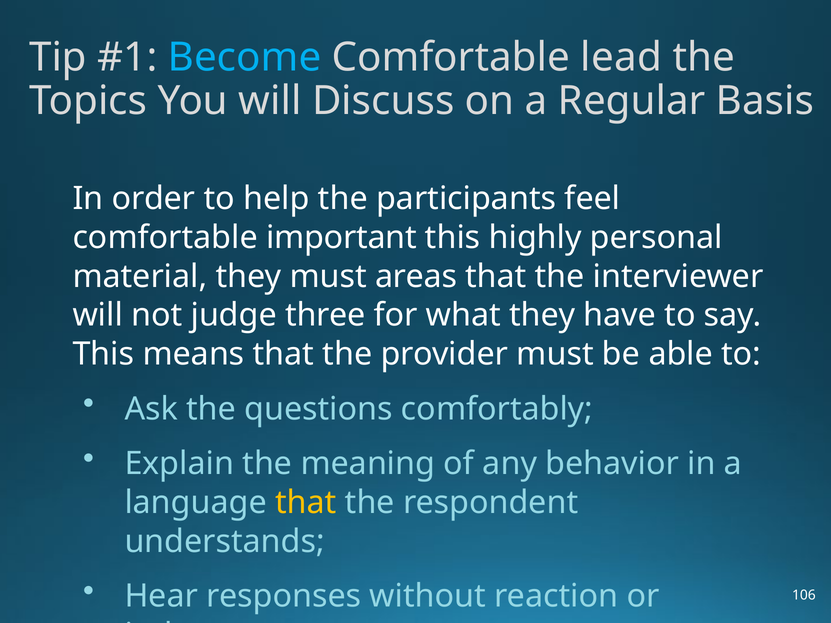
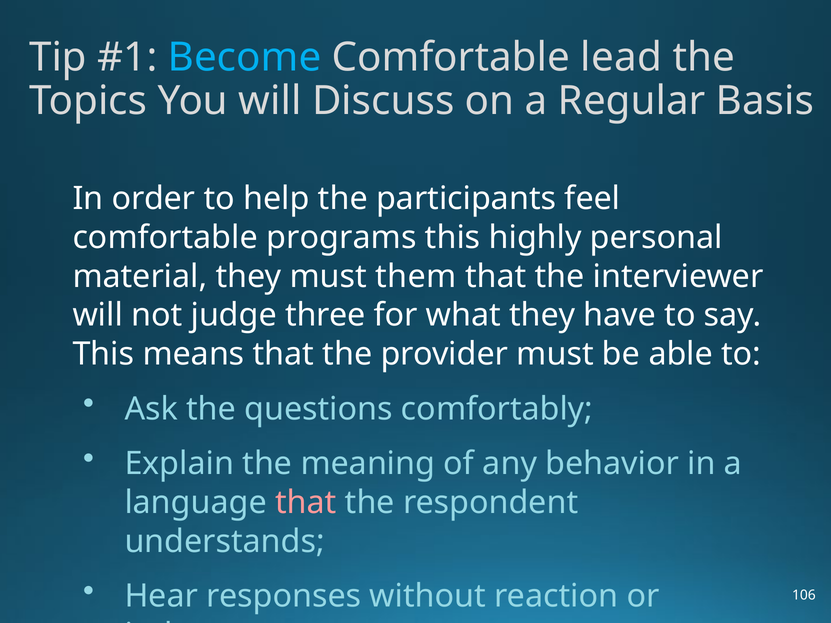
important: important -> programs
areas: areas -> them
that at (306, 503) colour: yellow -> pink
